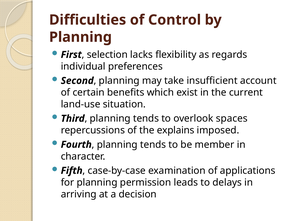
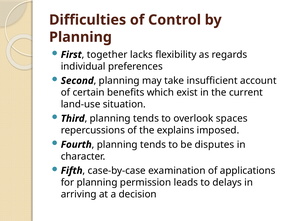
selection: selection -> together
member: member -> disputes
